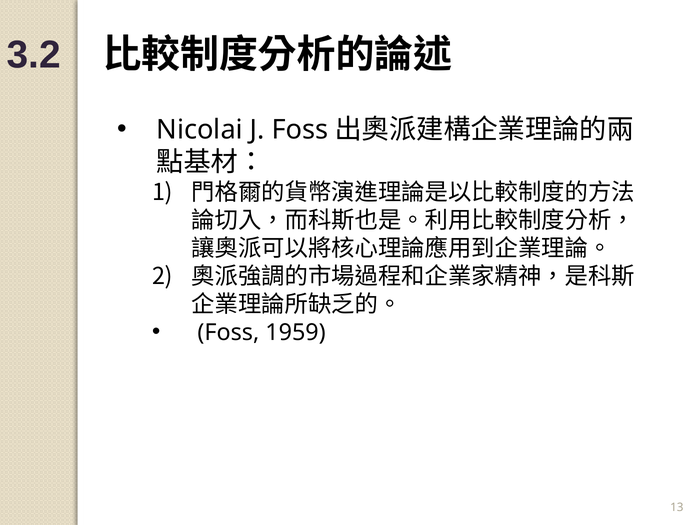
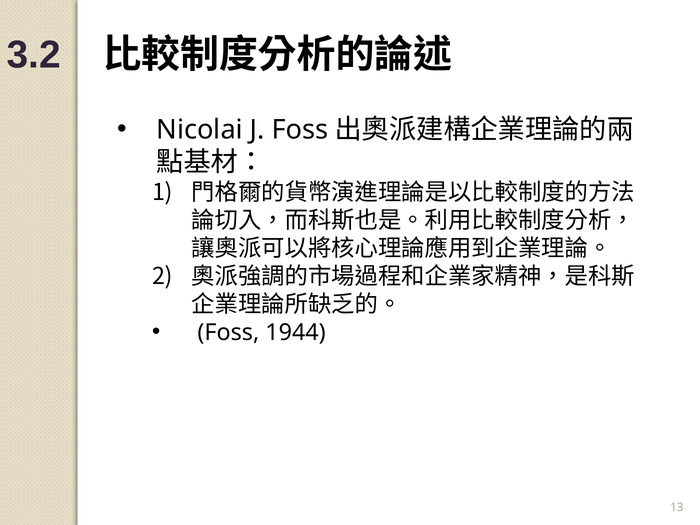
1959: 1959 -> 1944
